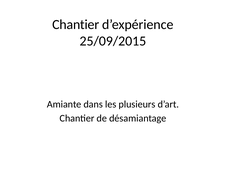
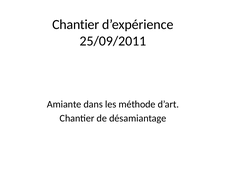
25/09/2015: 25/09/2015 -> 25/09/2011
plusieurs: plusieurs -> méthode
